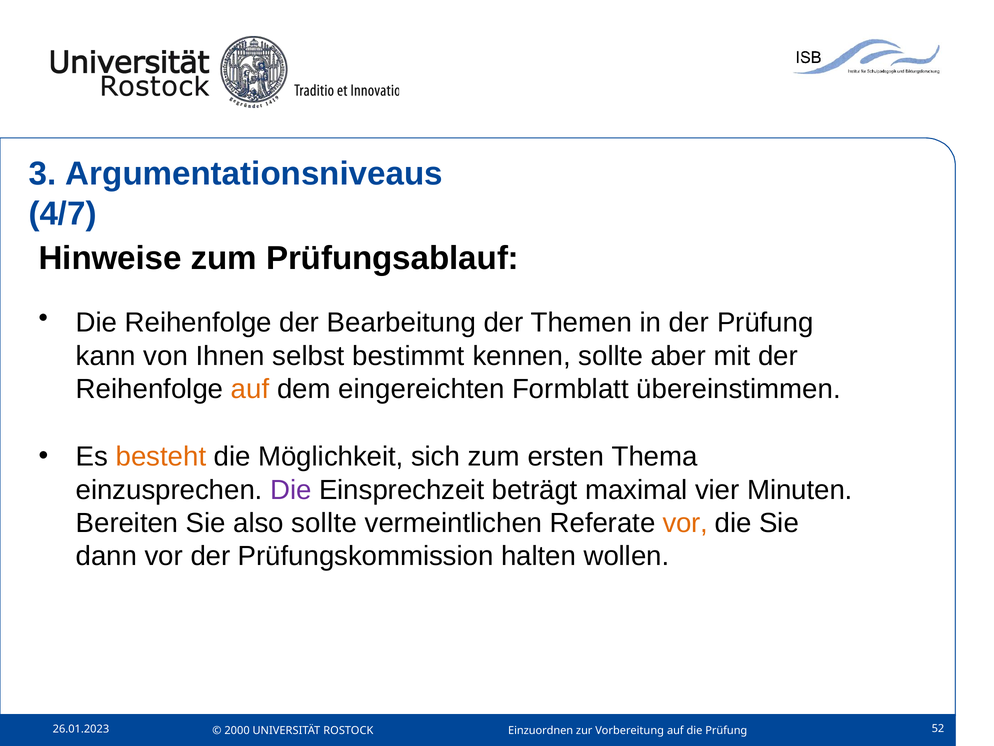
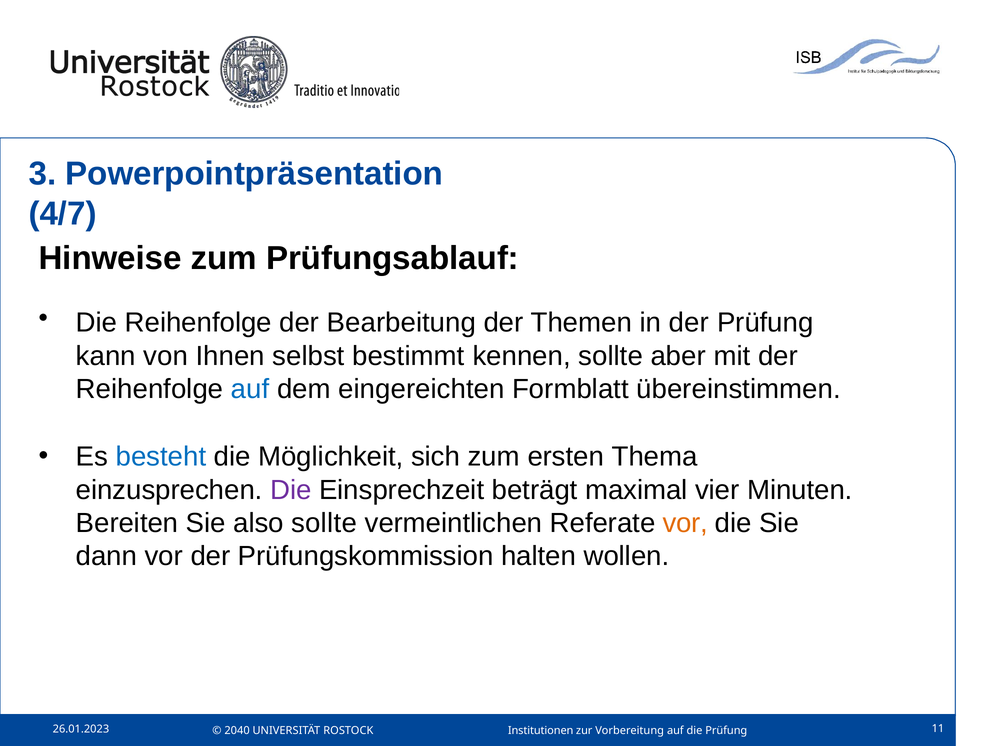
Argumentationsniveaus: Argumentationsniveaus -> Powerpointpräsentation
auf at (250, 389) colour: orange -> blue
besteht colour: orange -> blue
52: 52 -> 11
2000: 2000 -> 2040
Einzuordnen: Einzuordnen -> Institutionen
